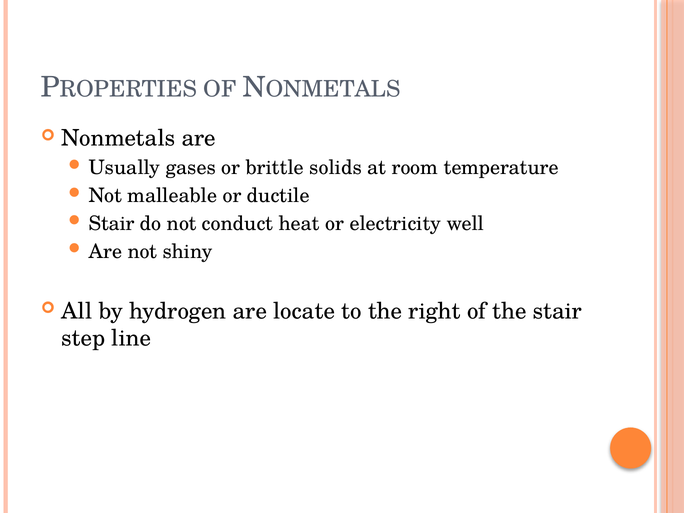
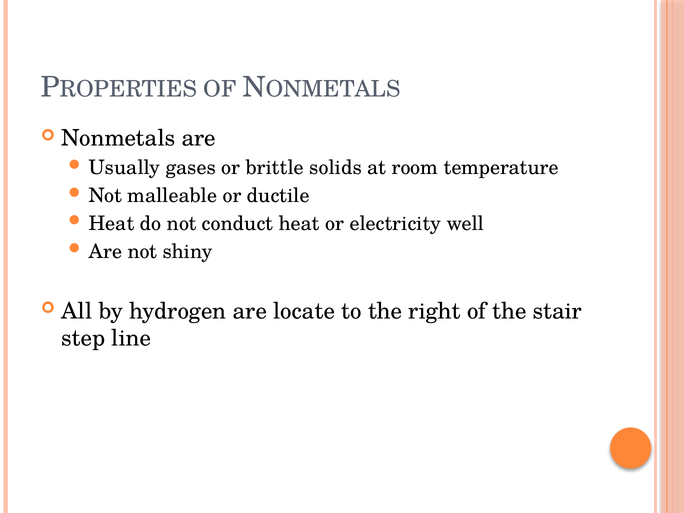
Stair at (112, 224): Stair -> Heat
